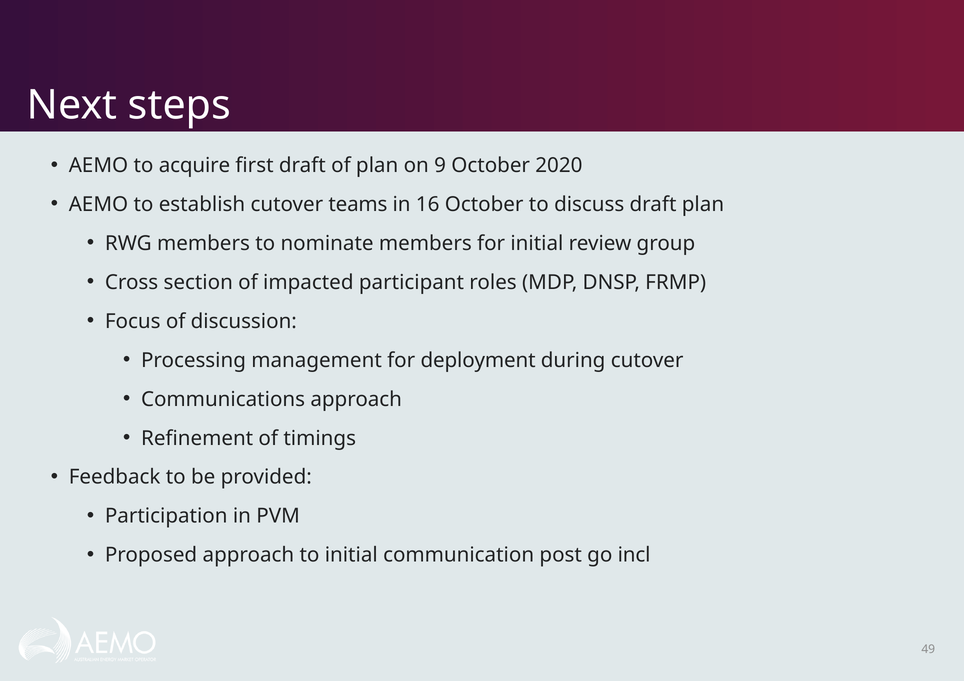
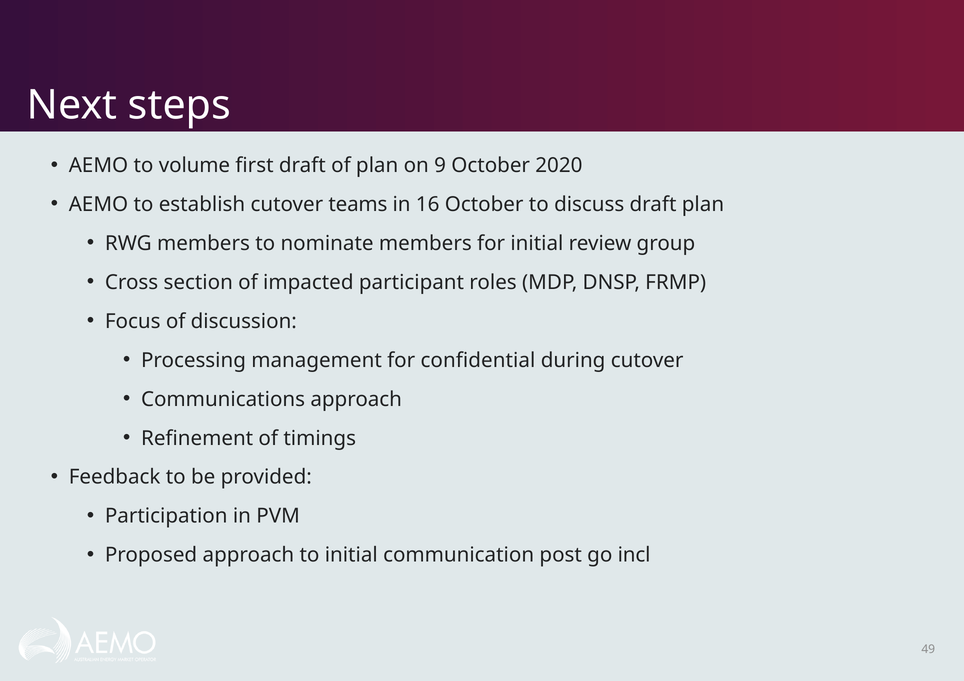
acquire: acquire -> volume
deployment: deployment -> confidential
